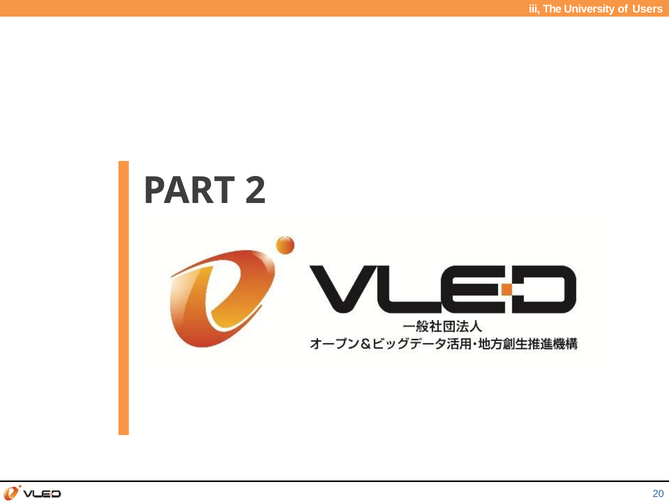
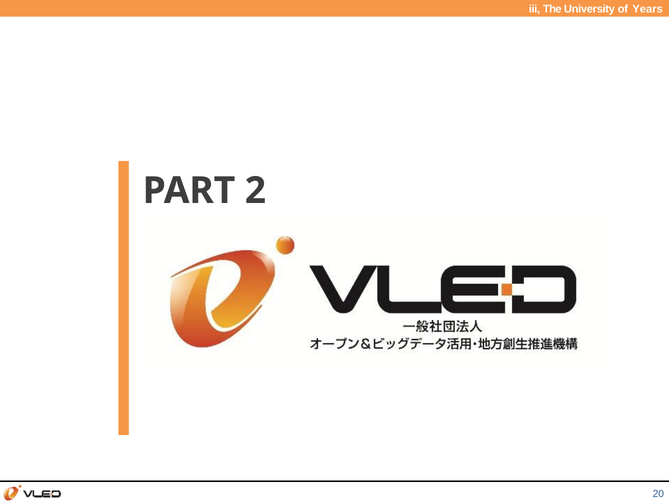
Users: Users -> Years
